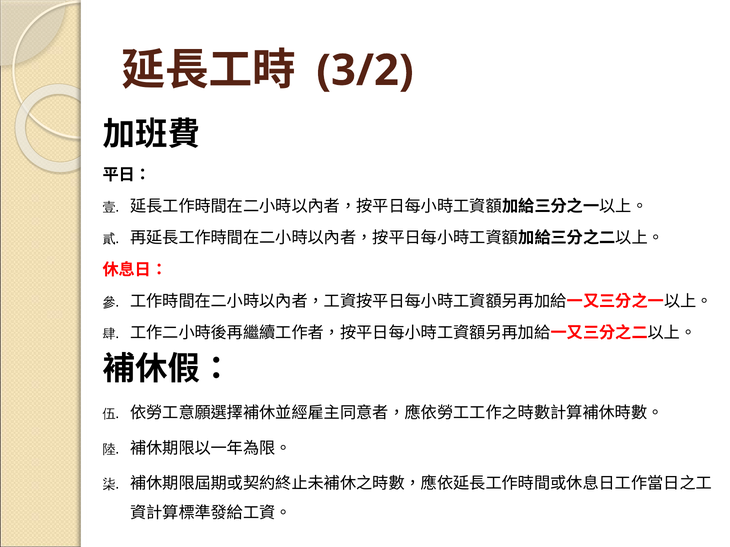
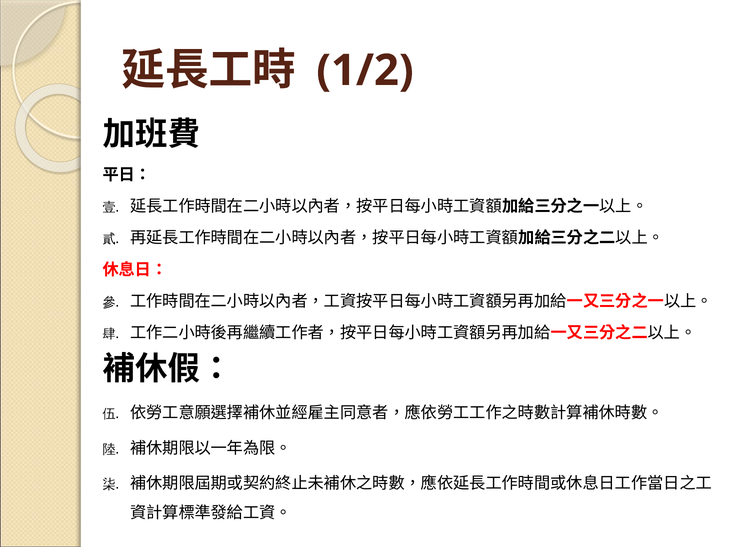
3/2: 3/2 -> 1/2
